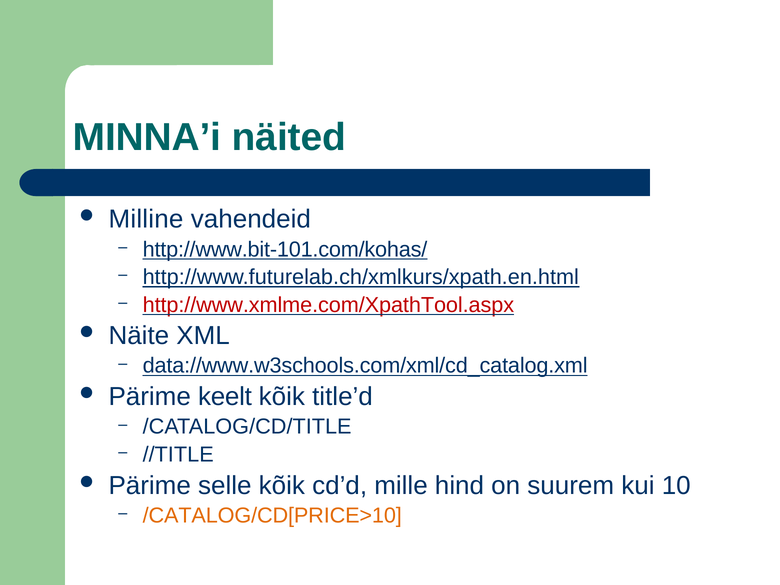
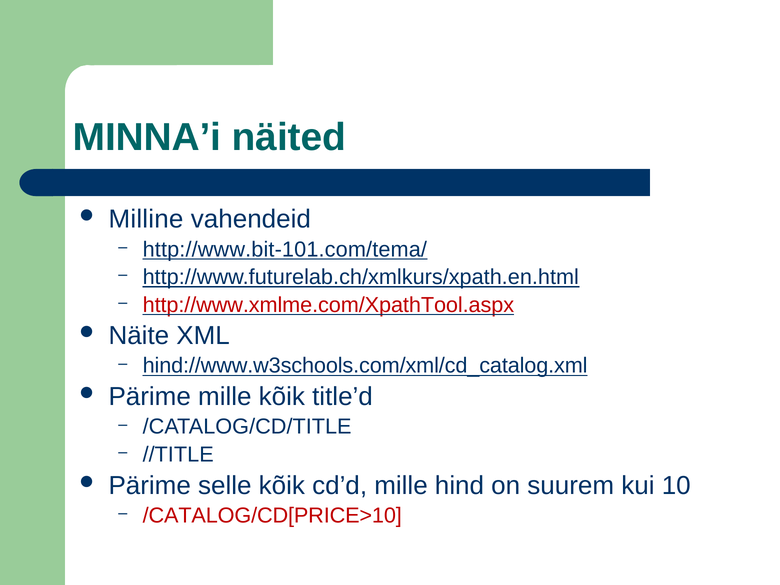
http://www.bit-101.com/kohas/: http://www.bit-101.com/kohas/ -> http://www.bit-101.com/tema/
data://www.w3schools.com/xml/cd_catalog.xml: data://www.w3schools.com/xml/cd_catalog.xml -> hind://www.w3schools.com/xml/cd_catalog.xml
Pärime keelt: keelt -> mille
/CATALOG/CD[PRICE>10 colour: orange -> red
